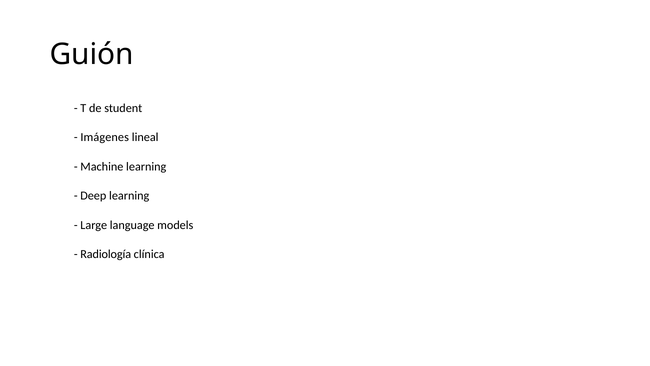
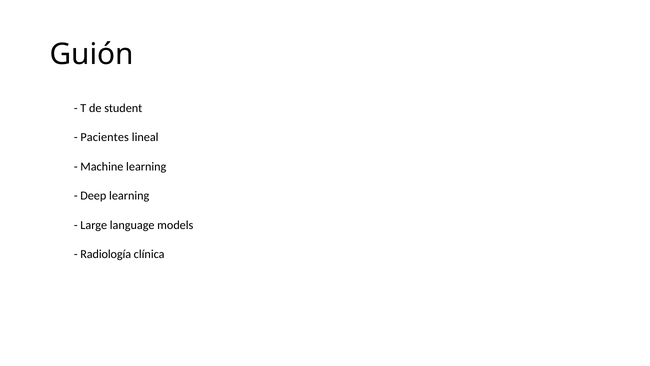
Imágenes: Imágenes -> Pacientes
